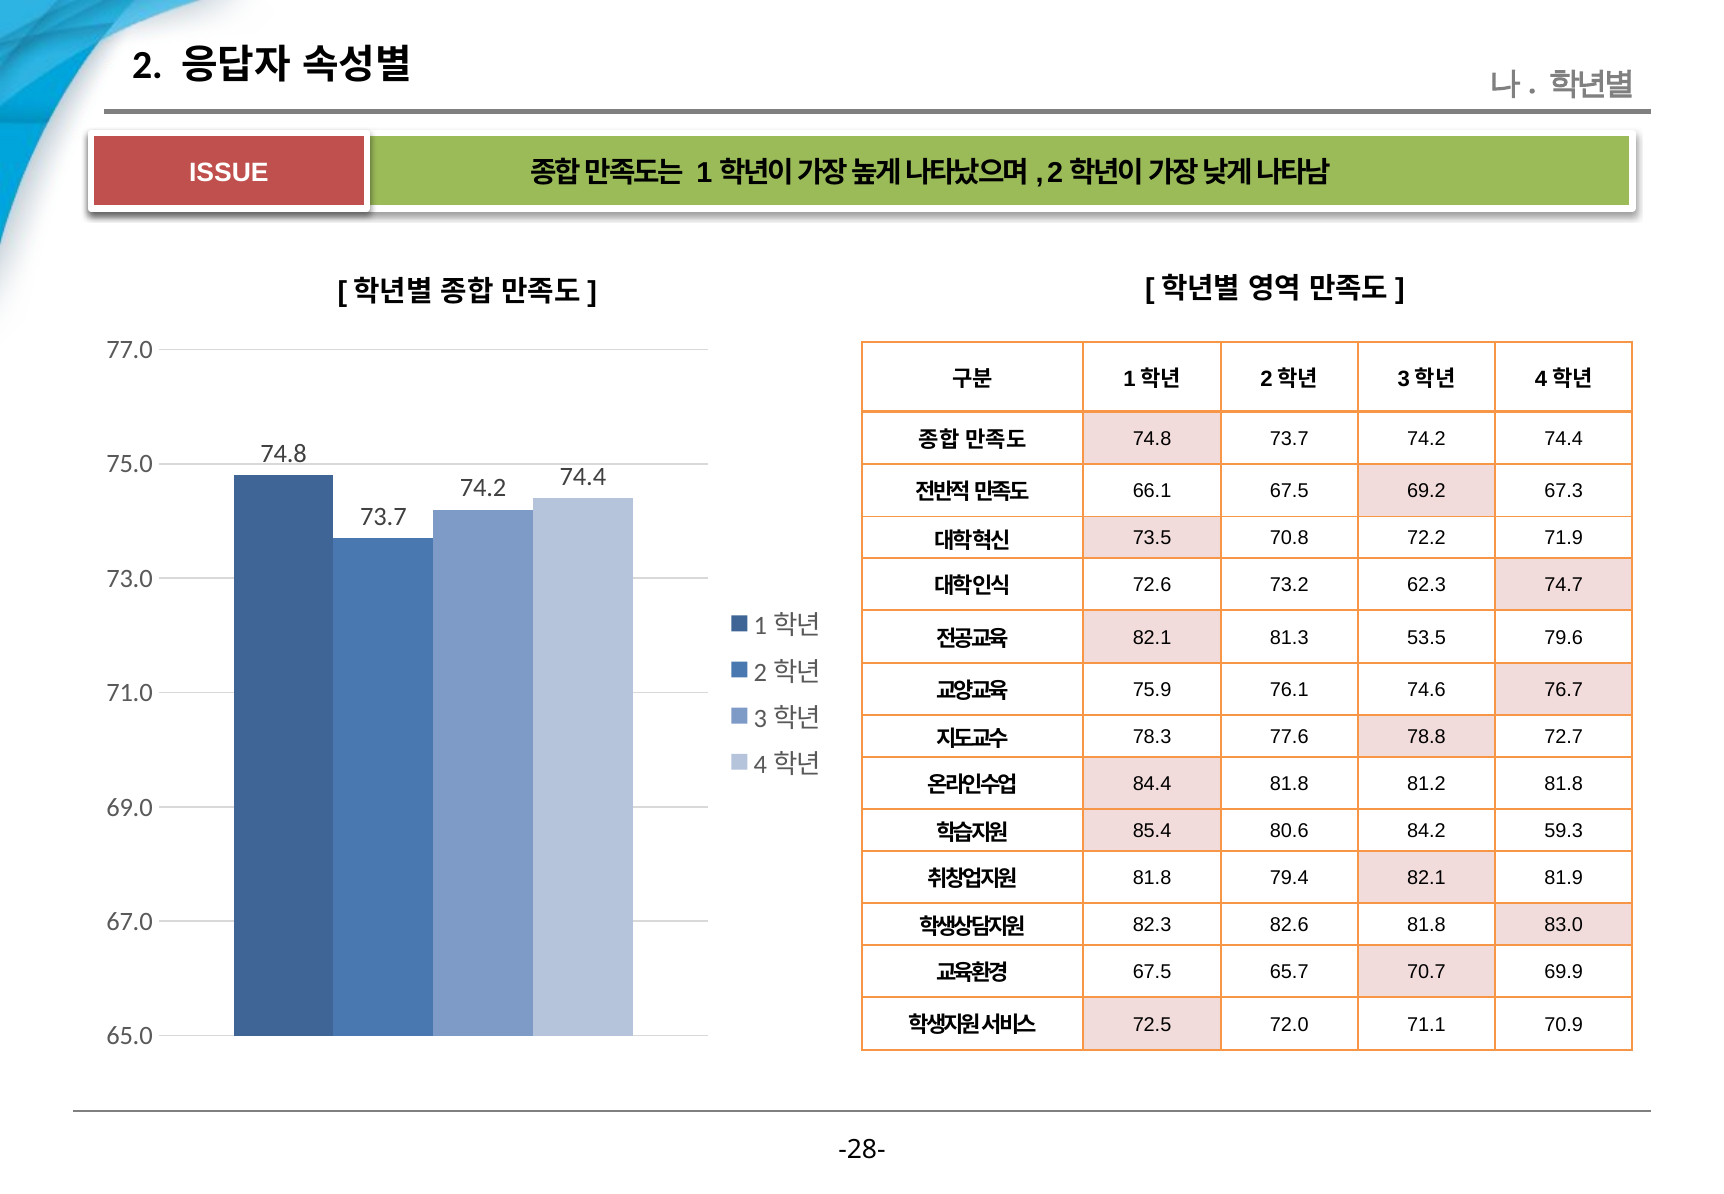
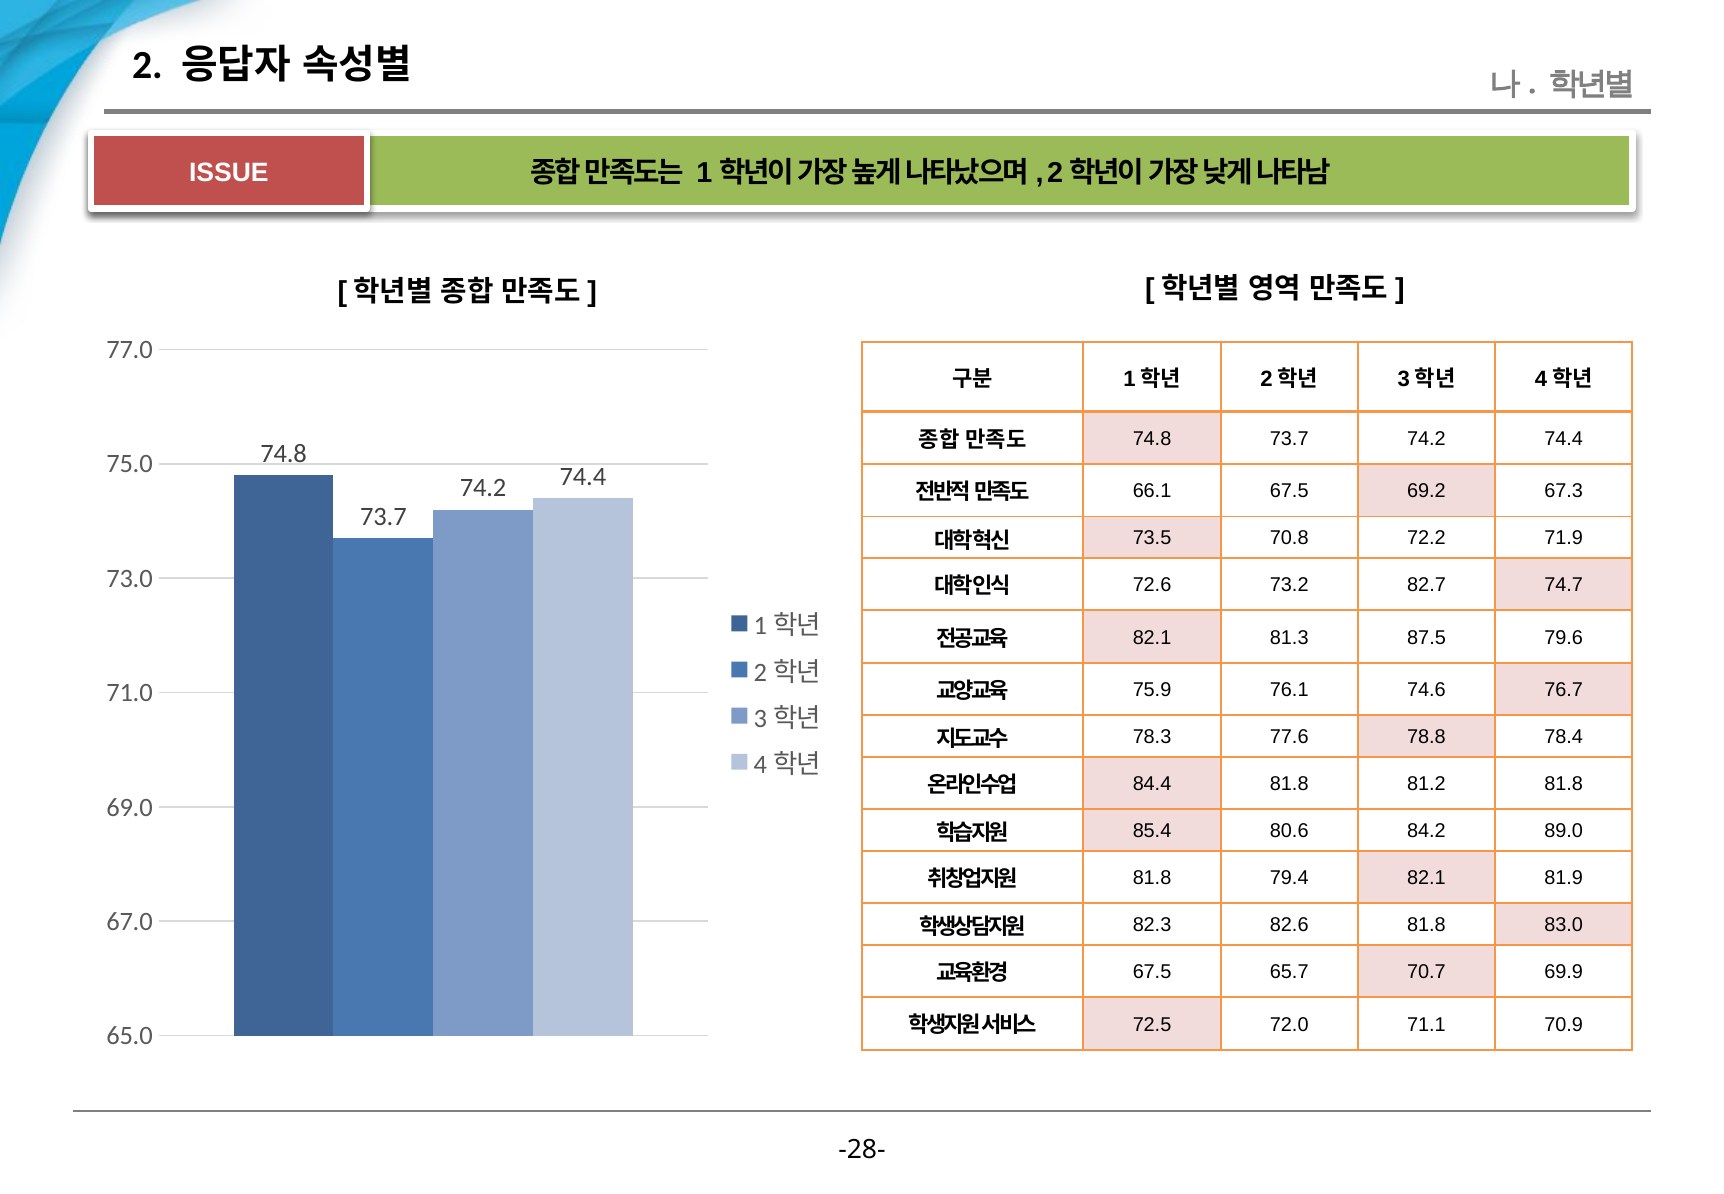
62.3: 62.3 -> 82.7
53.5: 53.5 -> 87.5
72.7: 72.7 -> 78.4
59.3: 59.3 -> 89.0
